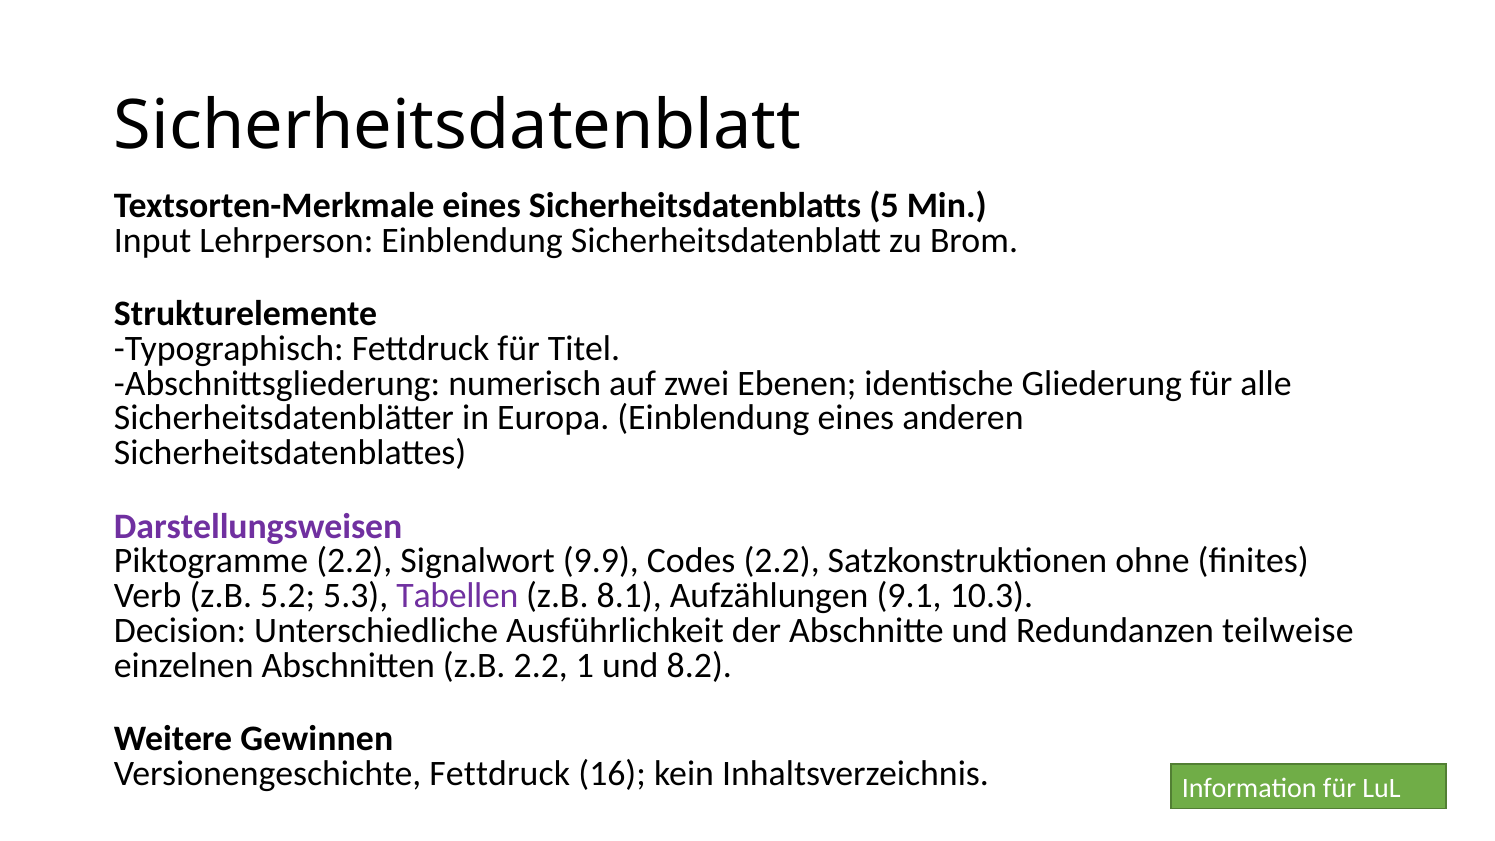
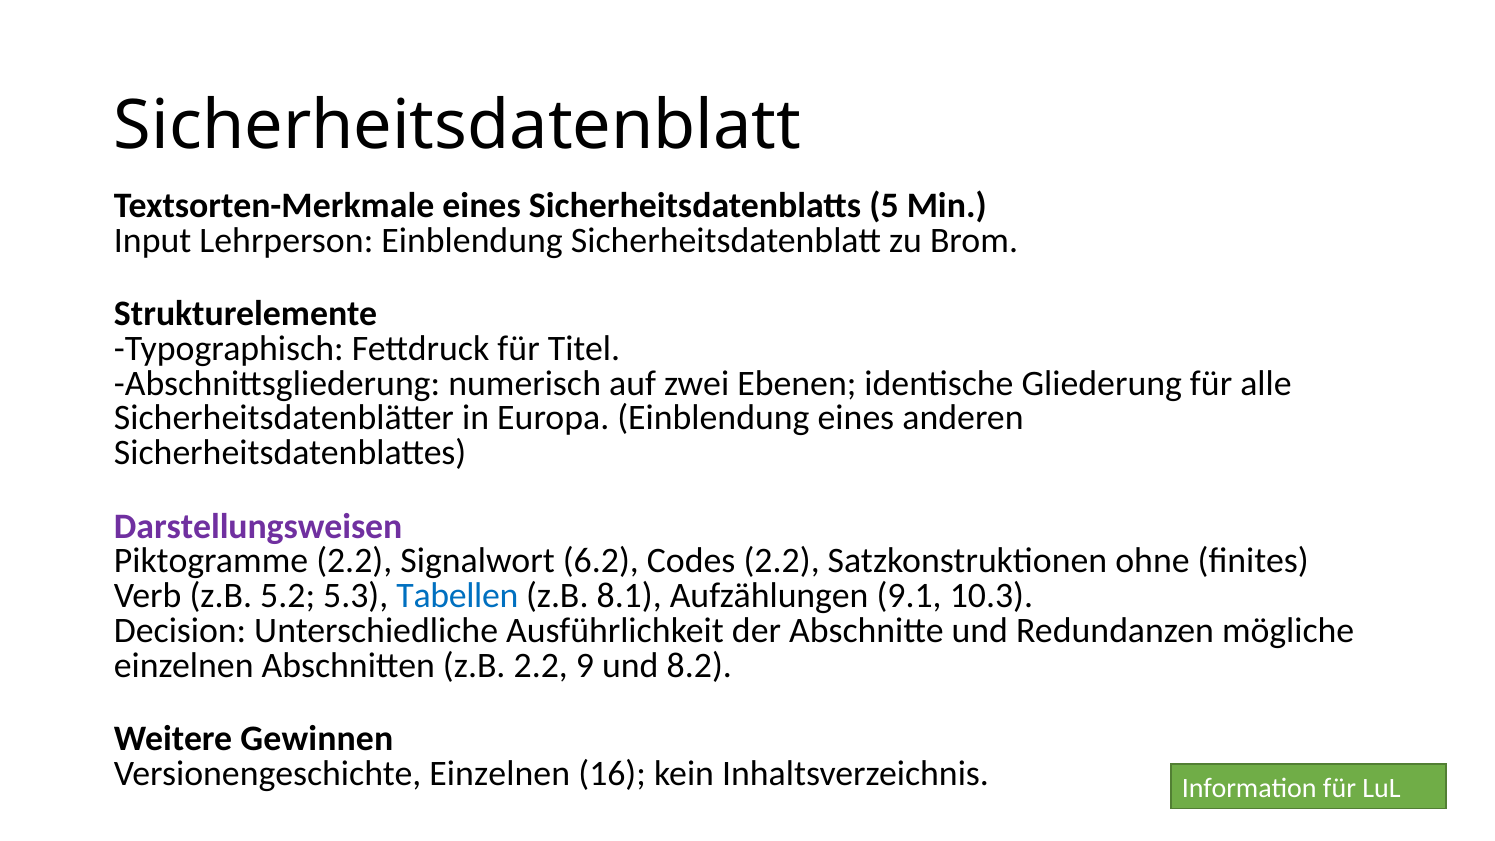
9.9: 9.9 -> 6.2
Tabellen colour: purple -> blue
teilweise: teilweise -> mögliche
1: 1 -> 9
Versionengeschichte Fettdruck: Fettdruck -> Einzelnen
